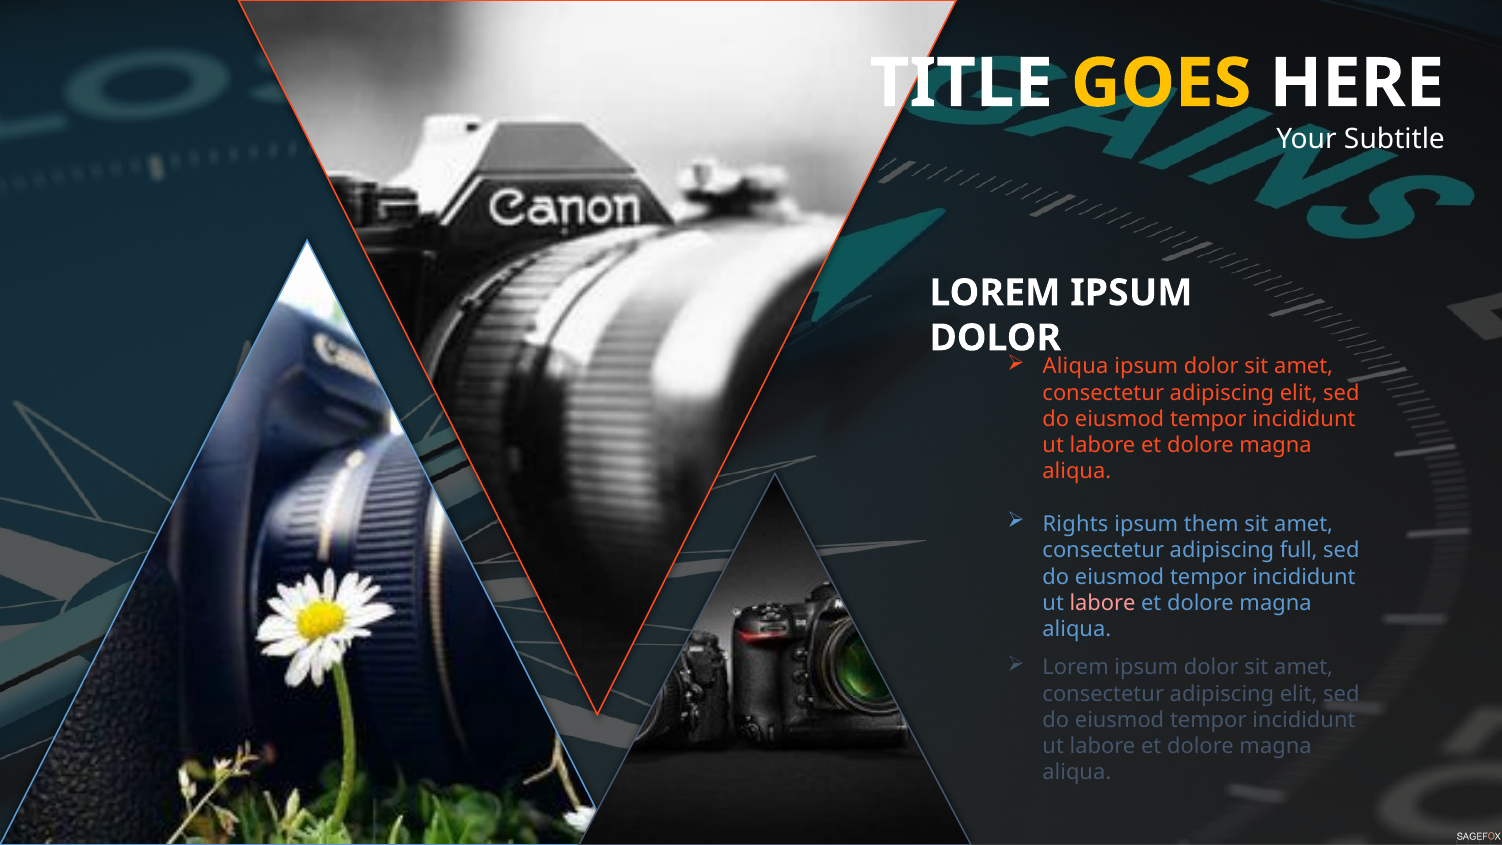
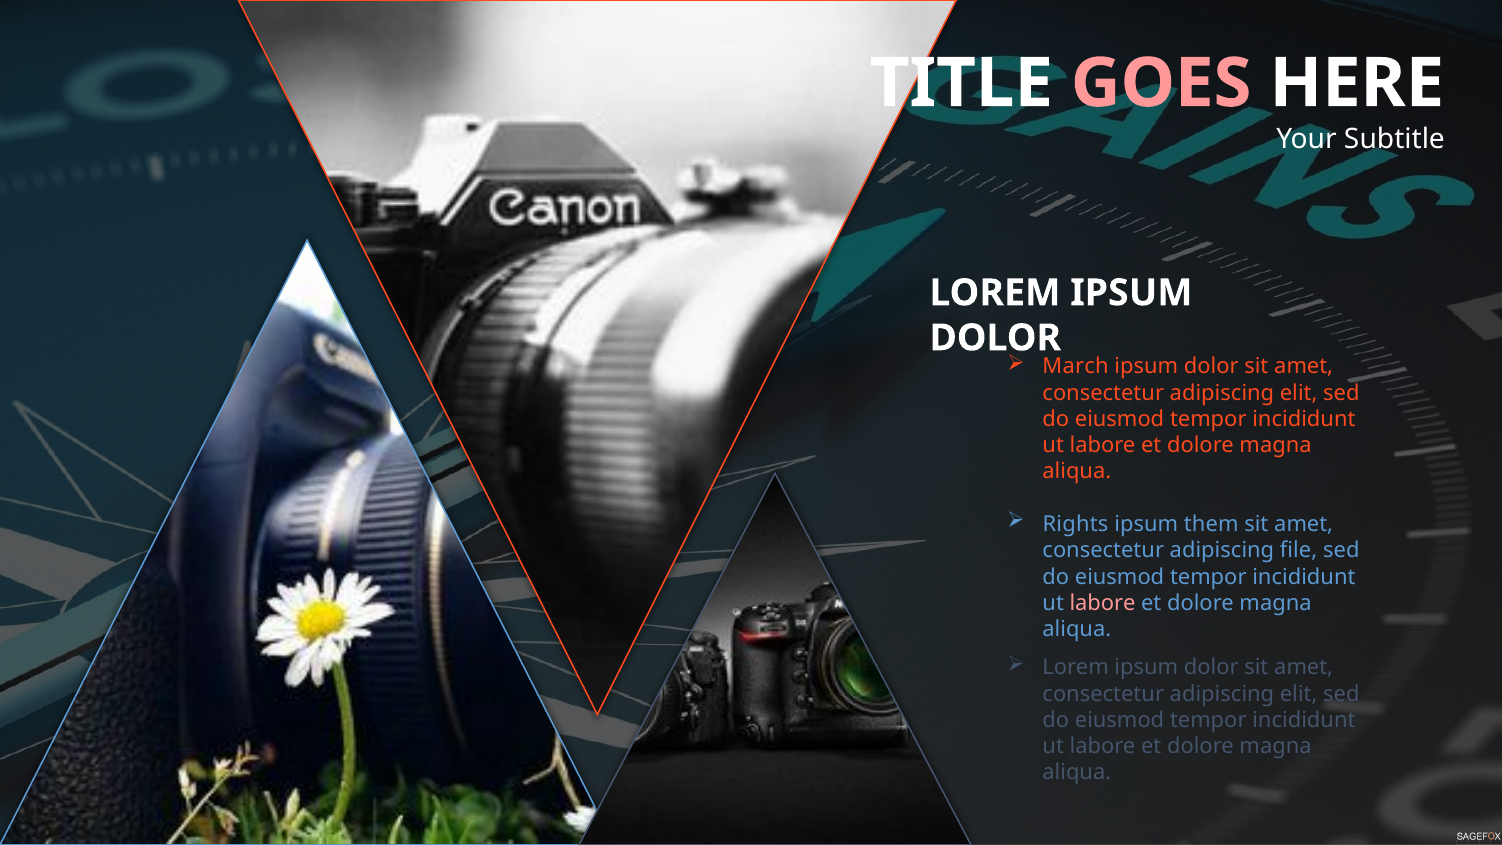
GOES colour: yellow -> pink
Aliqua at (1076, 366): Aliqua -> March
full: full -> file
